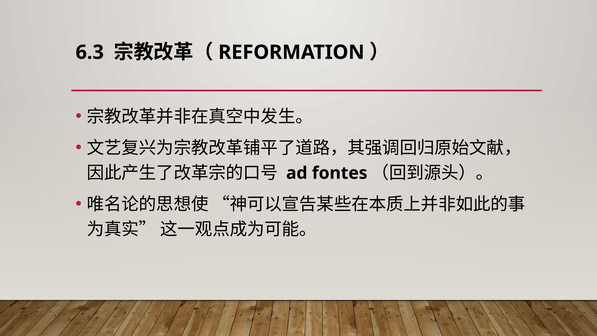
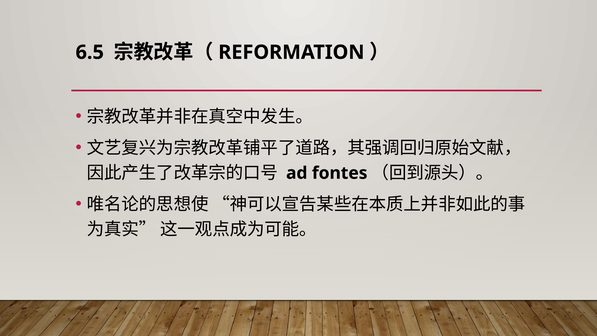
6.3: 6.3 -> 6.5
